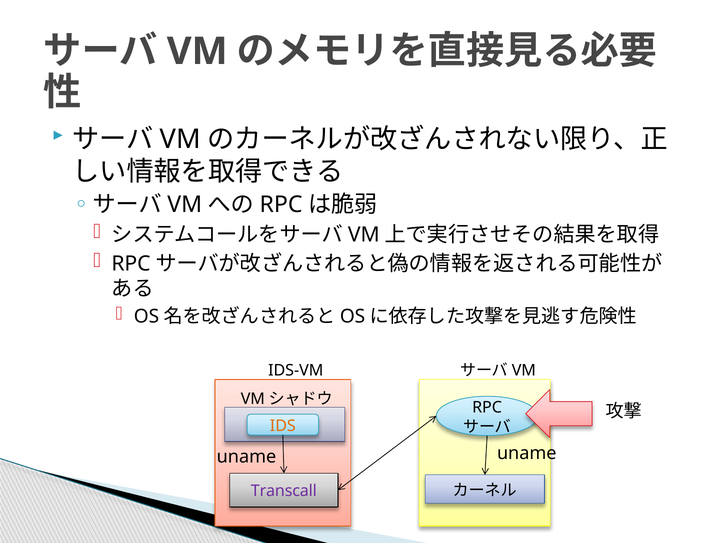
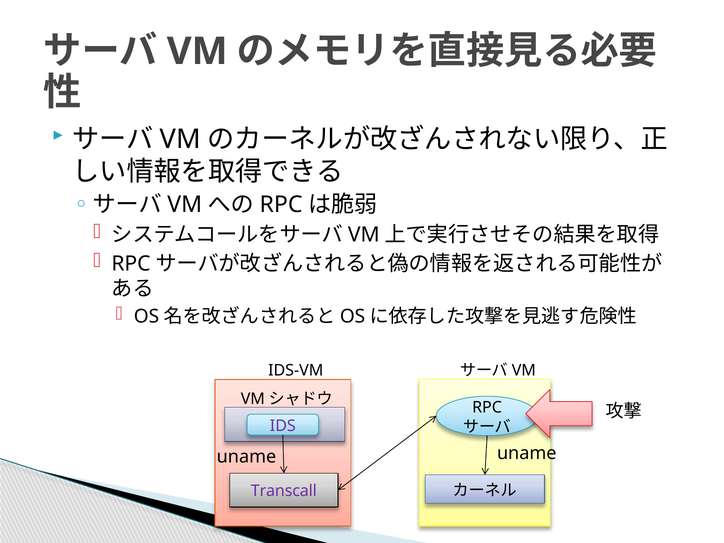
IDS colour: orange -> purple
